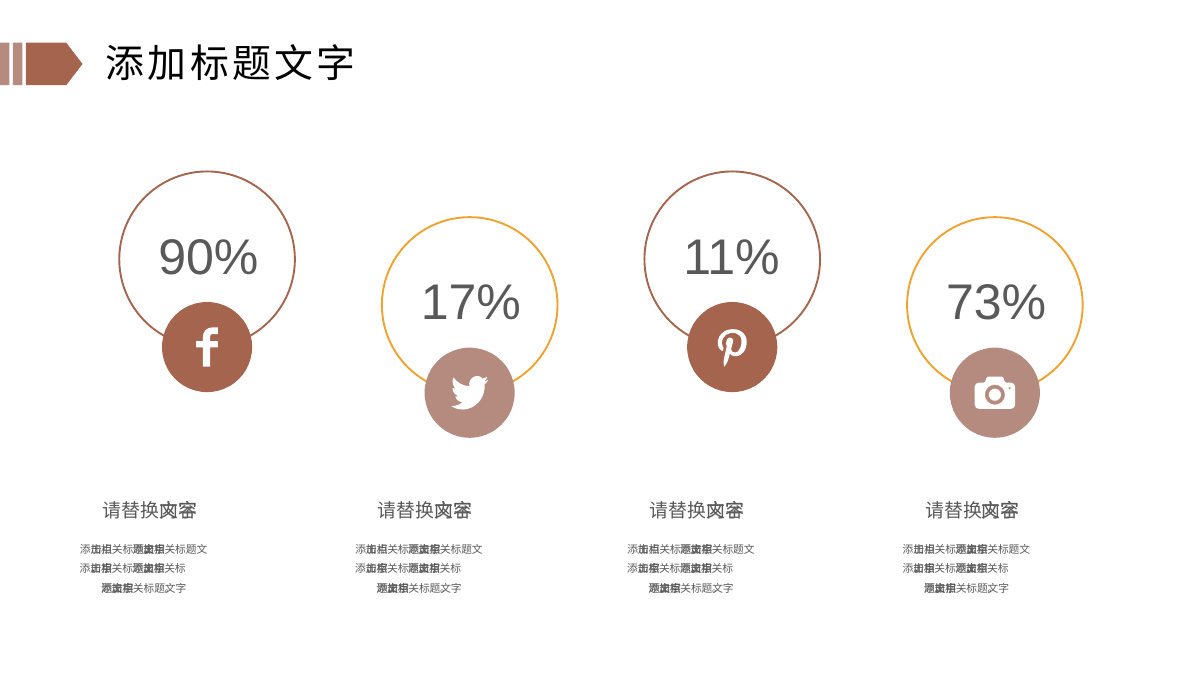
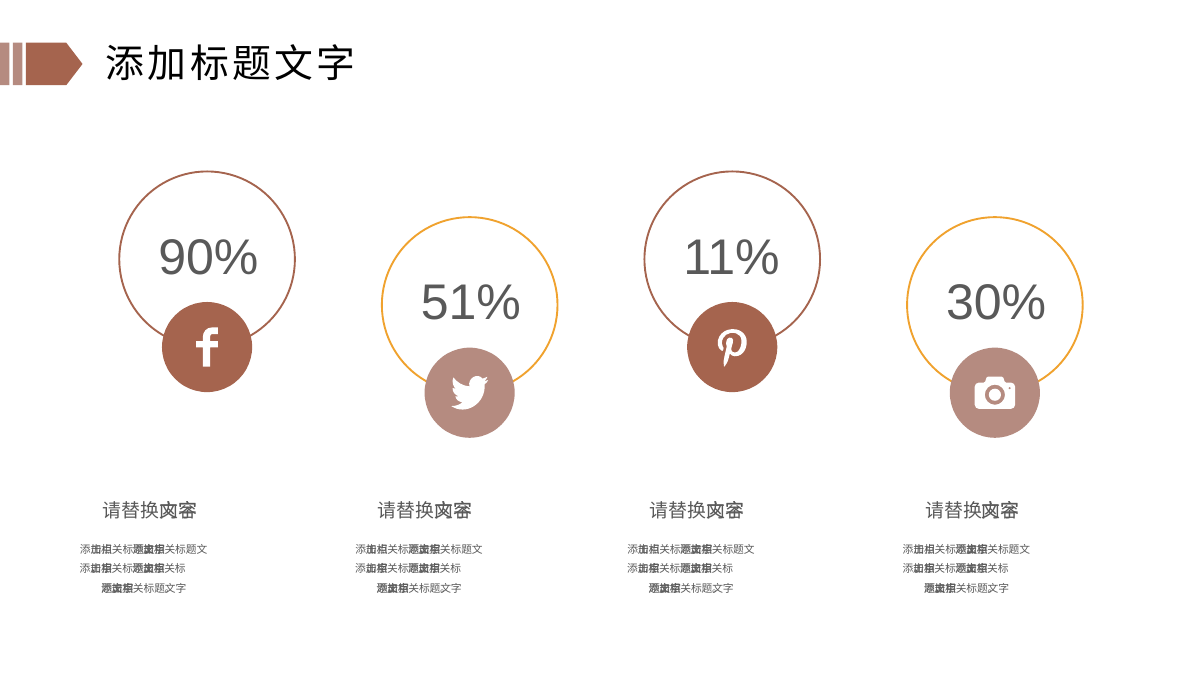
17%: 17% -> 51%
73%: 73% -> 30%
